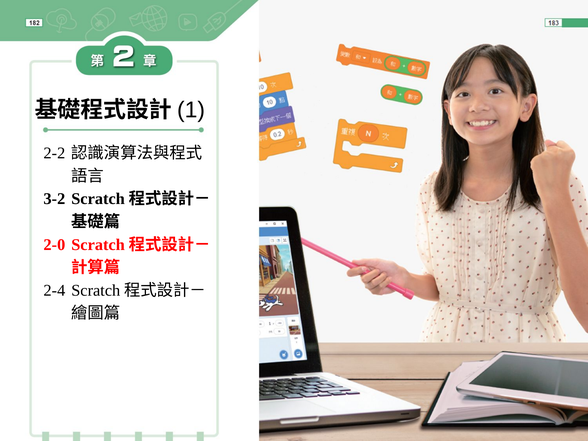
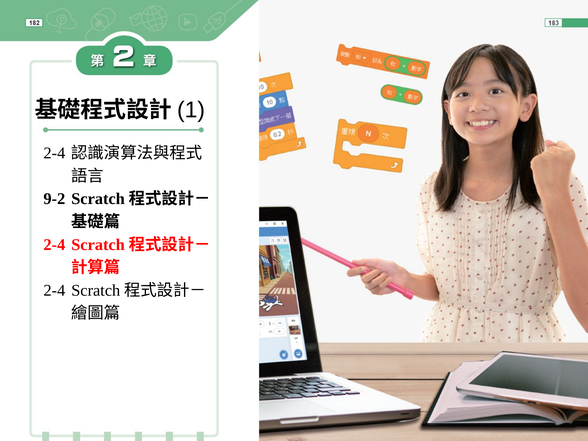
2-2 at (54, 153): 2-2 -> 2-4
3-2: 3-2 -> 9-2
2-0 at (54, 245): 2-0 -> 2-4
